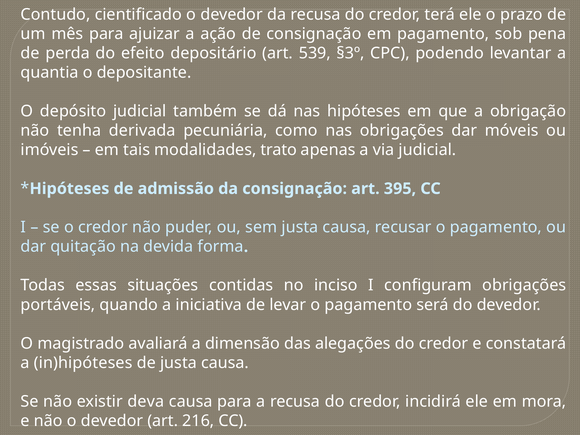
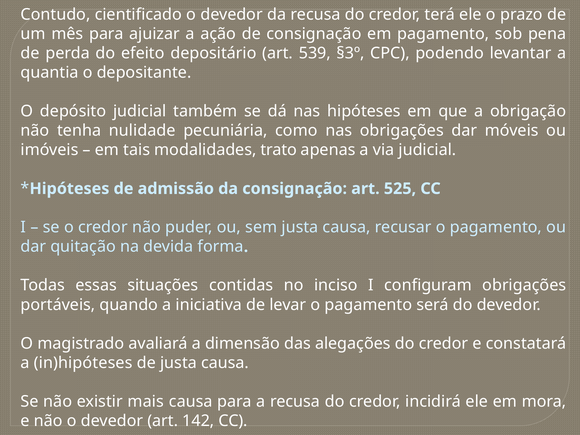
derivada: derivada -> nulidade
395: 395 -> 525
deva: deva -> mais
216: 216 -> 142
